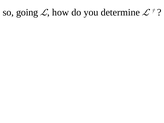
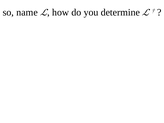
going: going -> name
